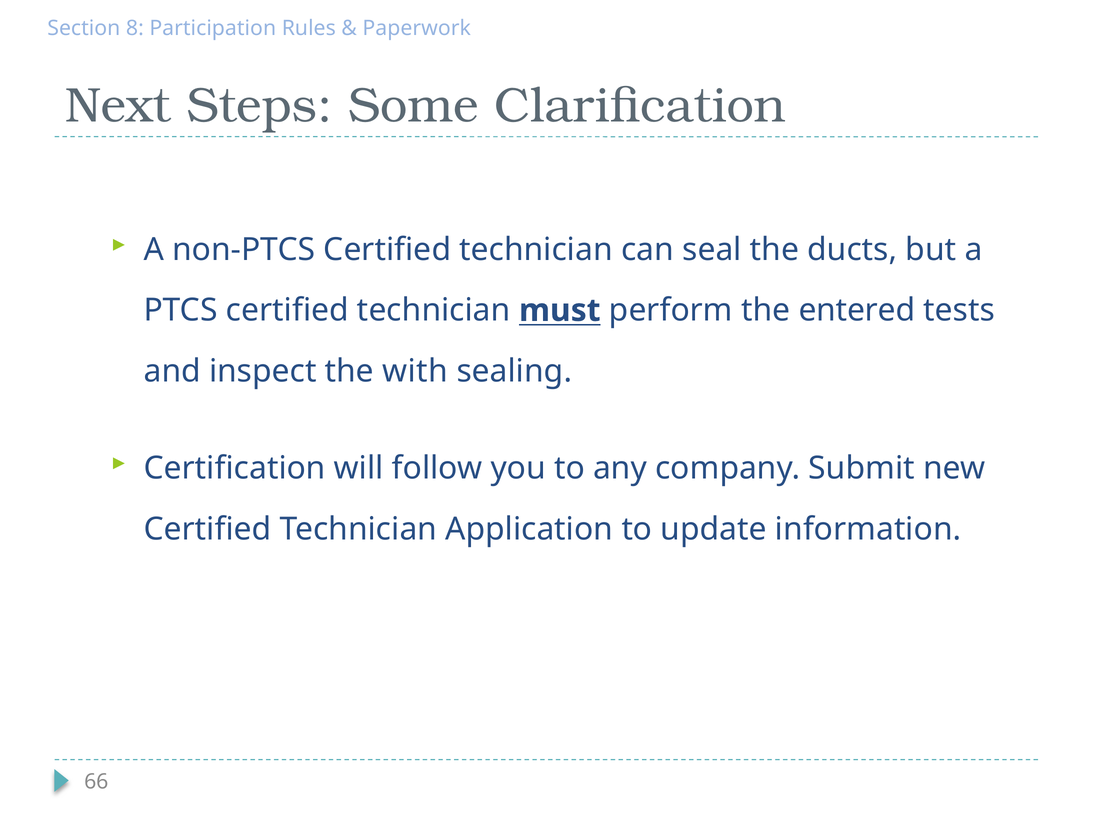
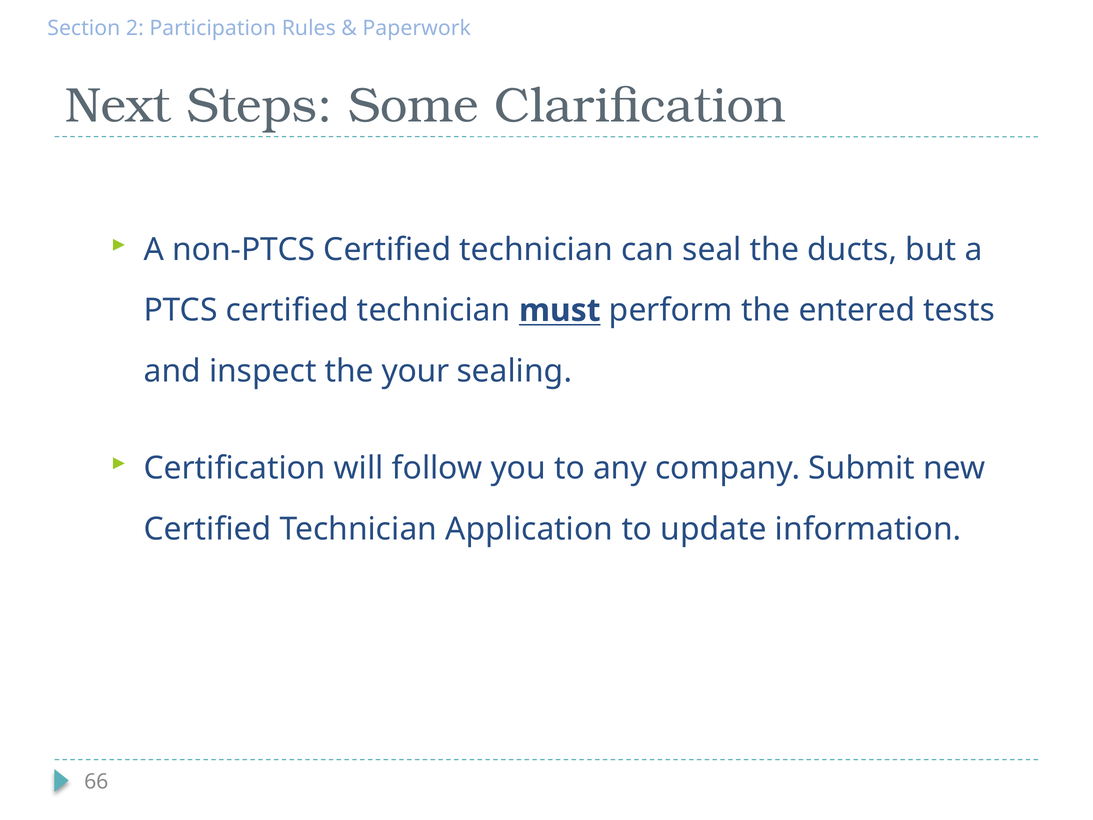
8: 8 -> 2
with: with -> your
